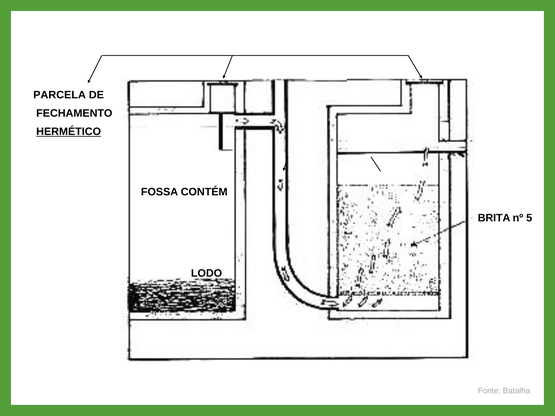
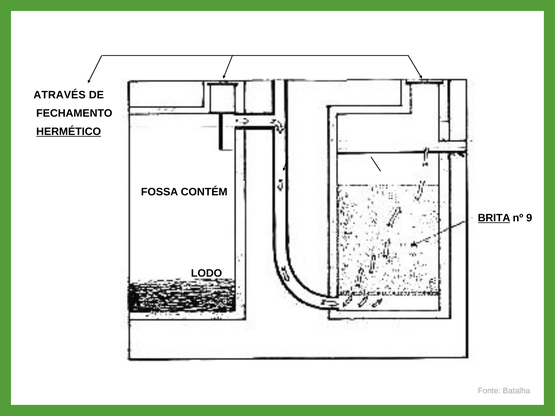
PARCELA: PARCELA -> ATRAVÉS
BRITA underline: none -> present
5: 5 -> 9
